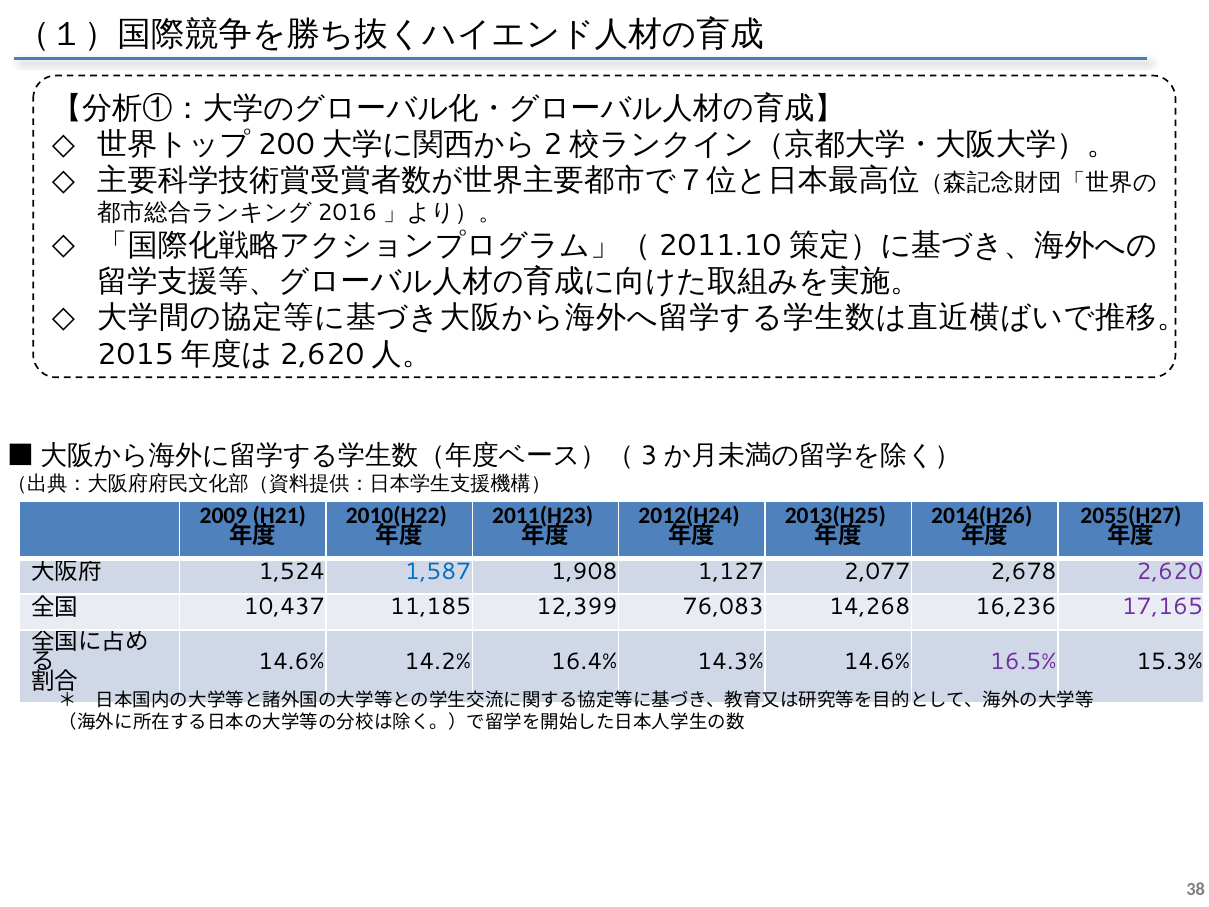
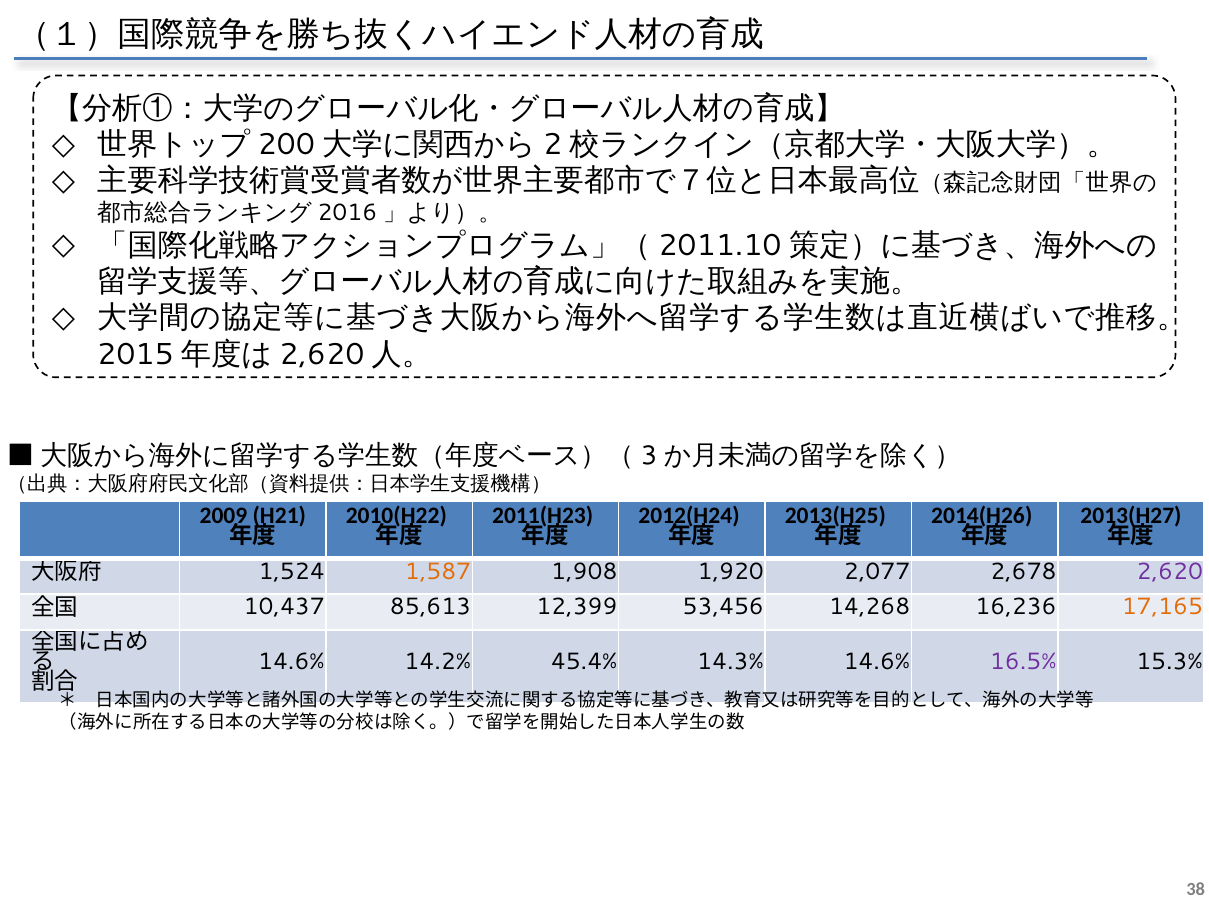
2055(H27: 2055(H27 -> 2013(H27
1,587 colour: blue -> orange
1,127: 1,127 -> 1,920
11,185: 11,185 -> 85,613
76,083: 76,083 -> 53,456
17,165 colour: purple -> orange
16.4%: 16.4% -> 45.4%
